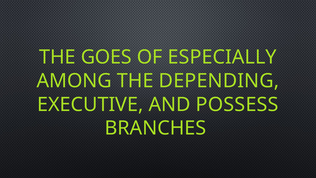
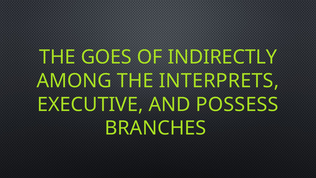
ESPECIALLY: ESPECIALLY -> INDIRECTLY
DEPENDING: DEPENDING -> INTERPRETS
